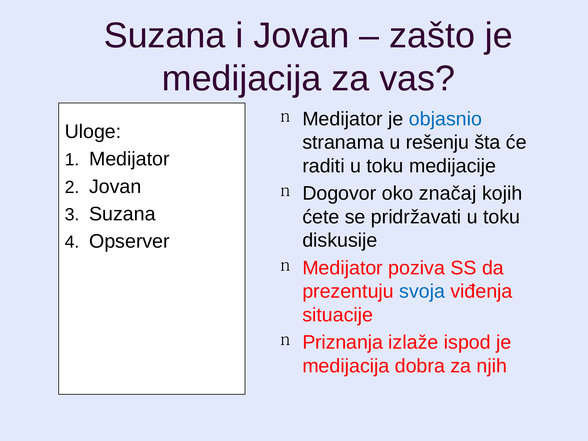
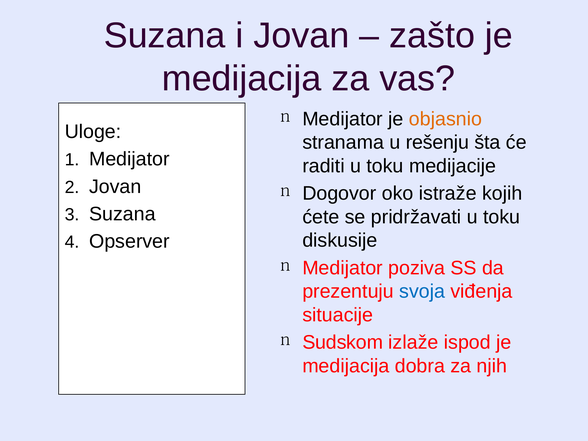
objasnio colour: blue -> orange
značaj: značaj -> istraže
Priznanja: Priznanja -> Sudskom
